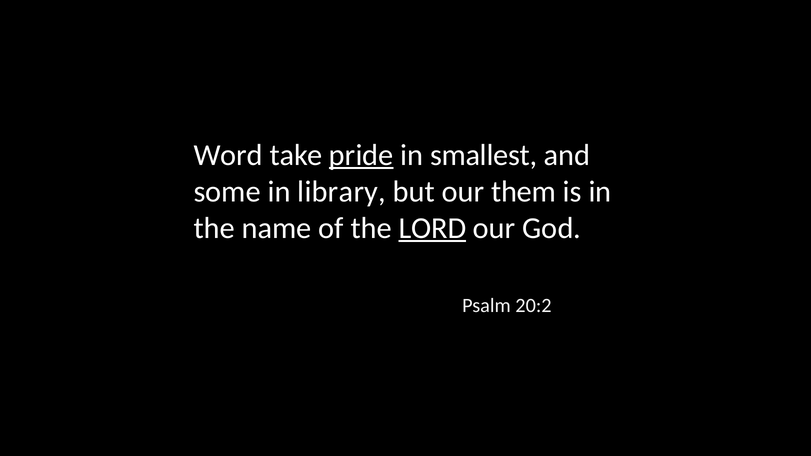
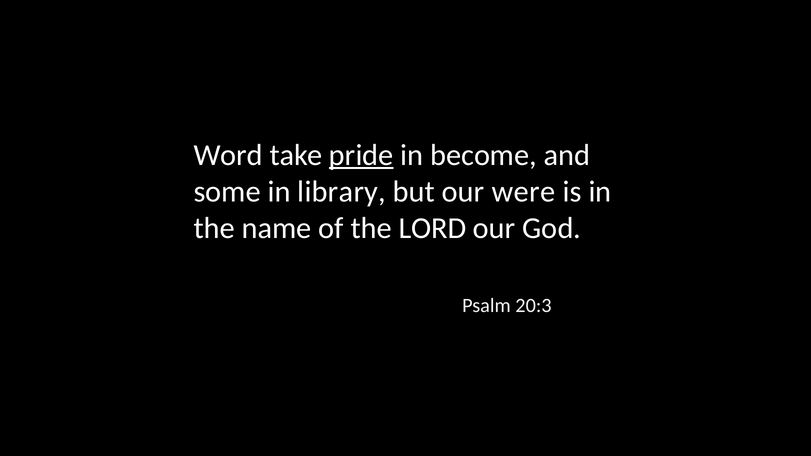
smallest: smallest -> become
them: them -> were
LORD underline: present -> none
20:2: 20:2 -> 20:3
